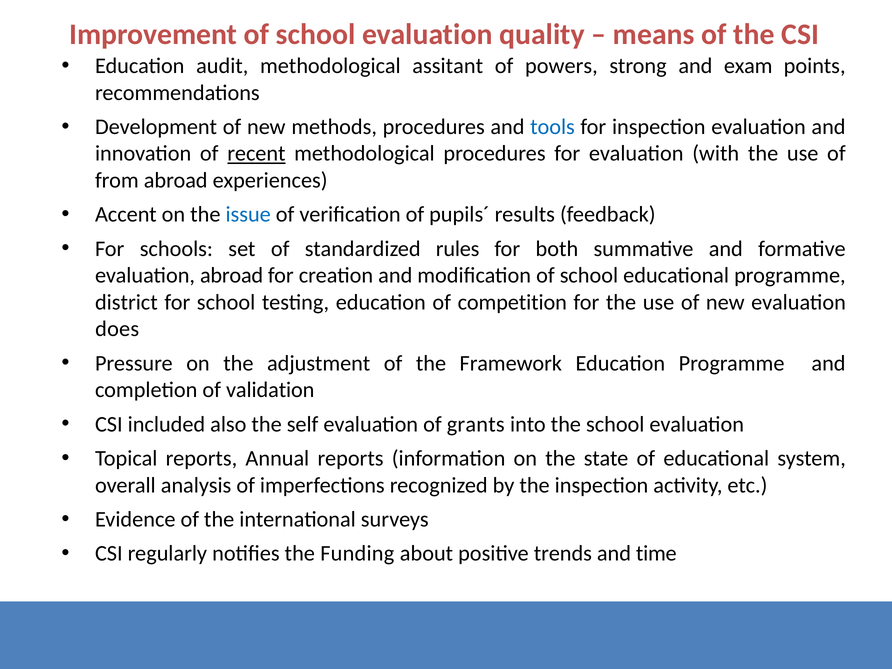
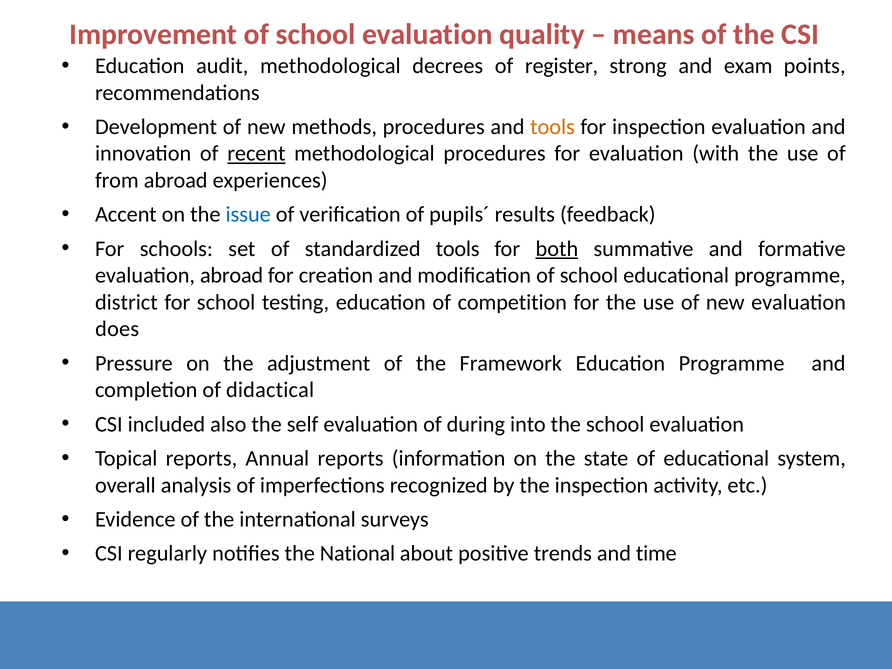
assitant: assitant -> decrees
powers: powers -> register
tools at (553, 127) colour: blue -> orange
standardized rules: rules -> tools
both underline: none -> present
validation: validation -> didactical
grants: grants -> during
Funding: Funding -> National
